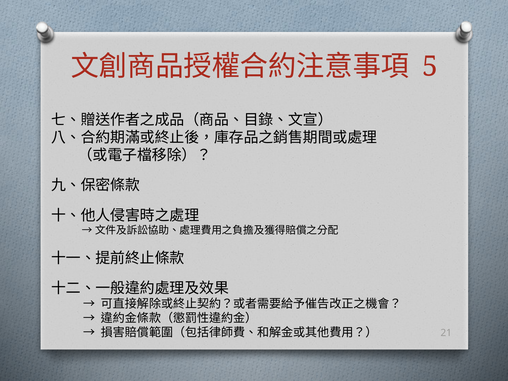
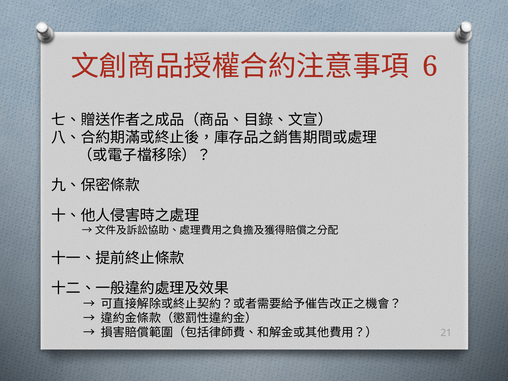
5: 5 -> 6
